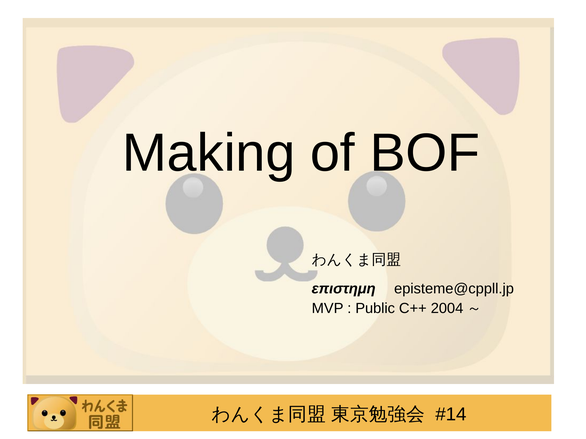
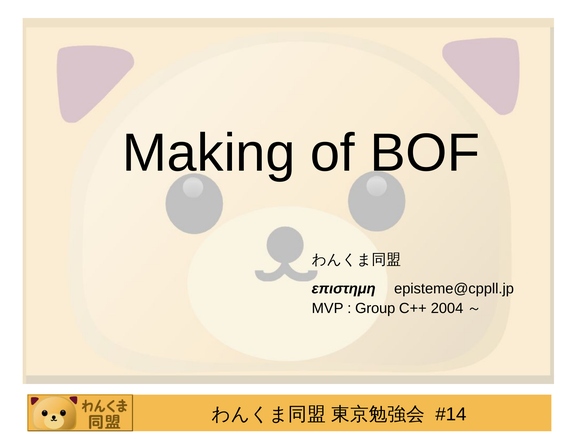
Public: Public -> Group
